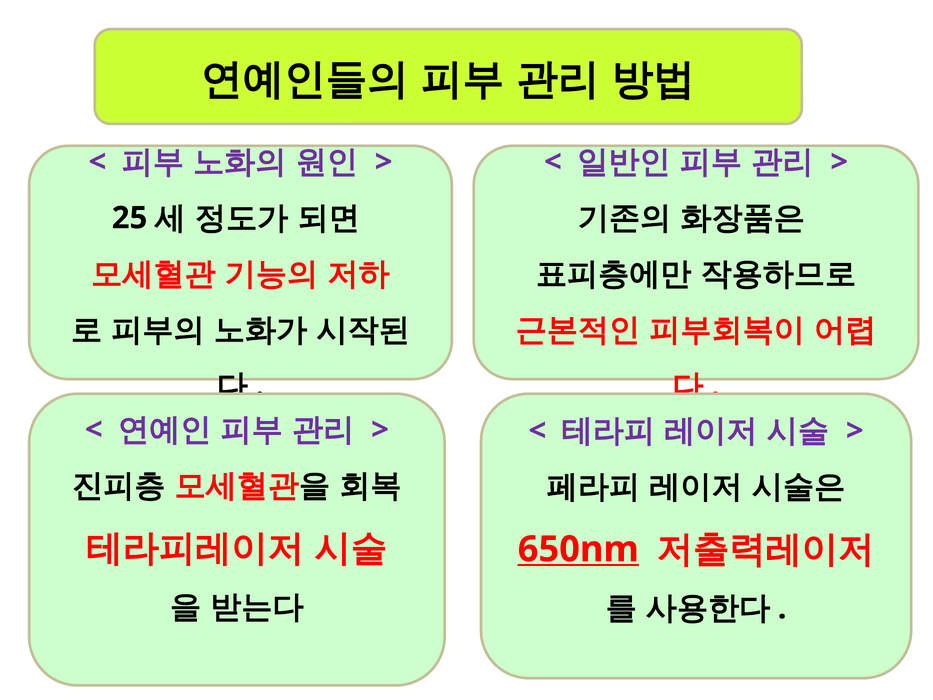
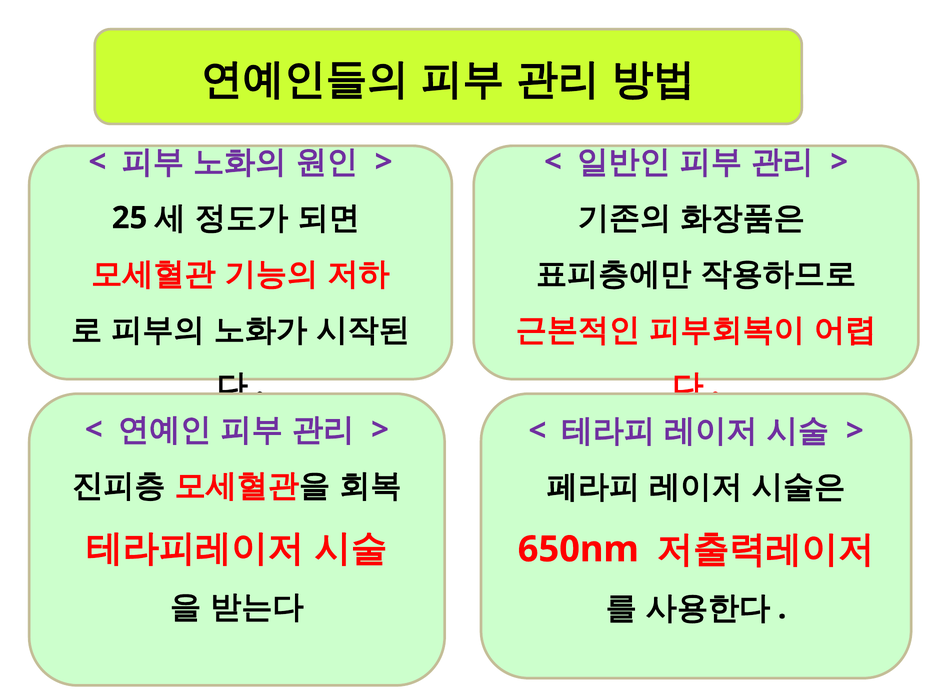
650nm underline: present -> none
